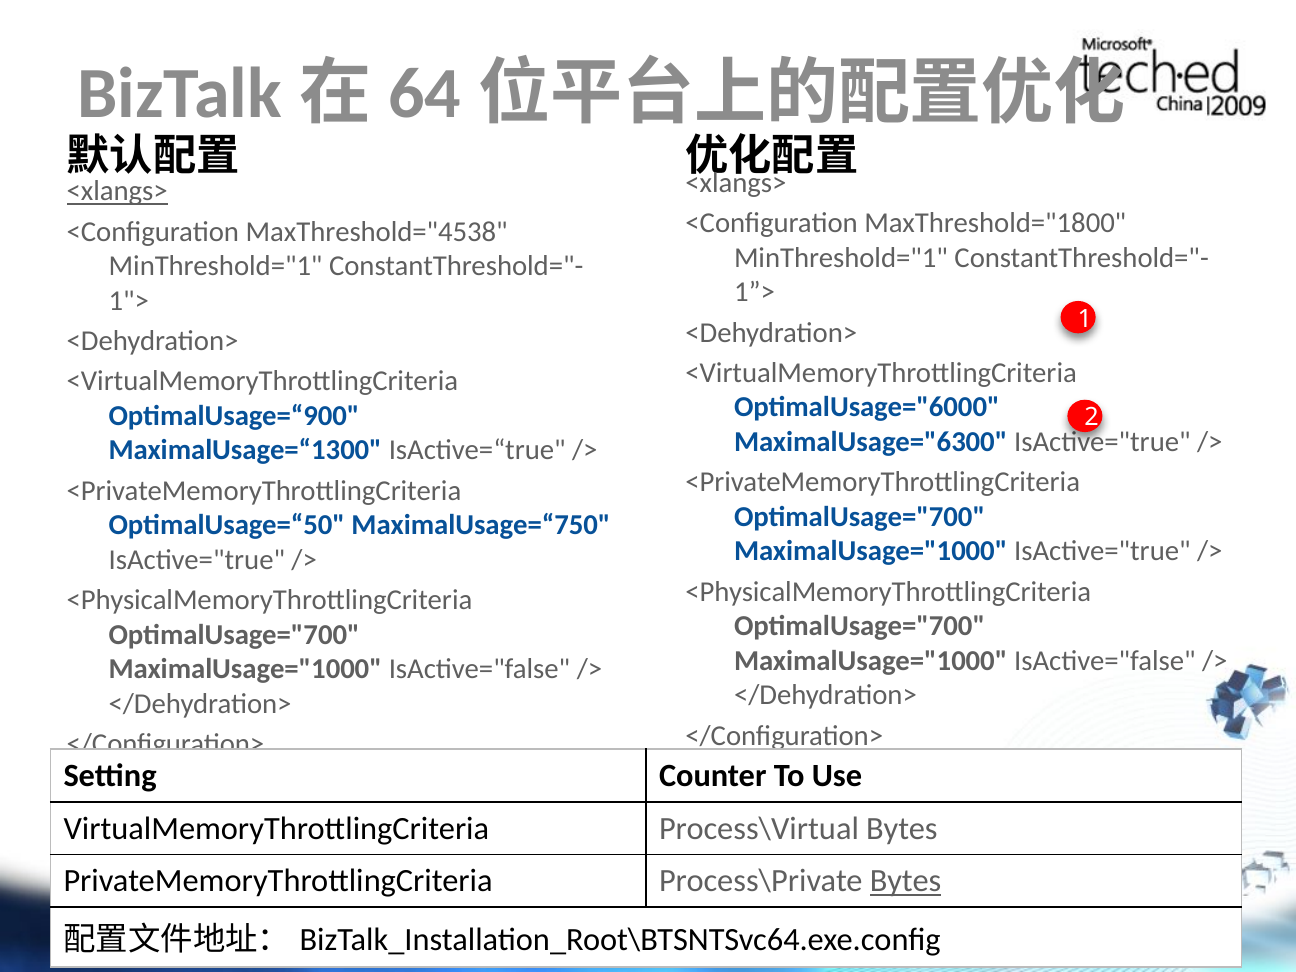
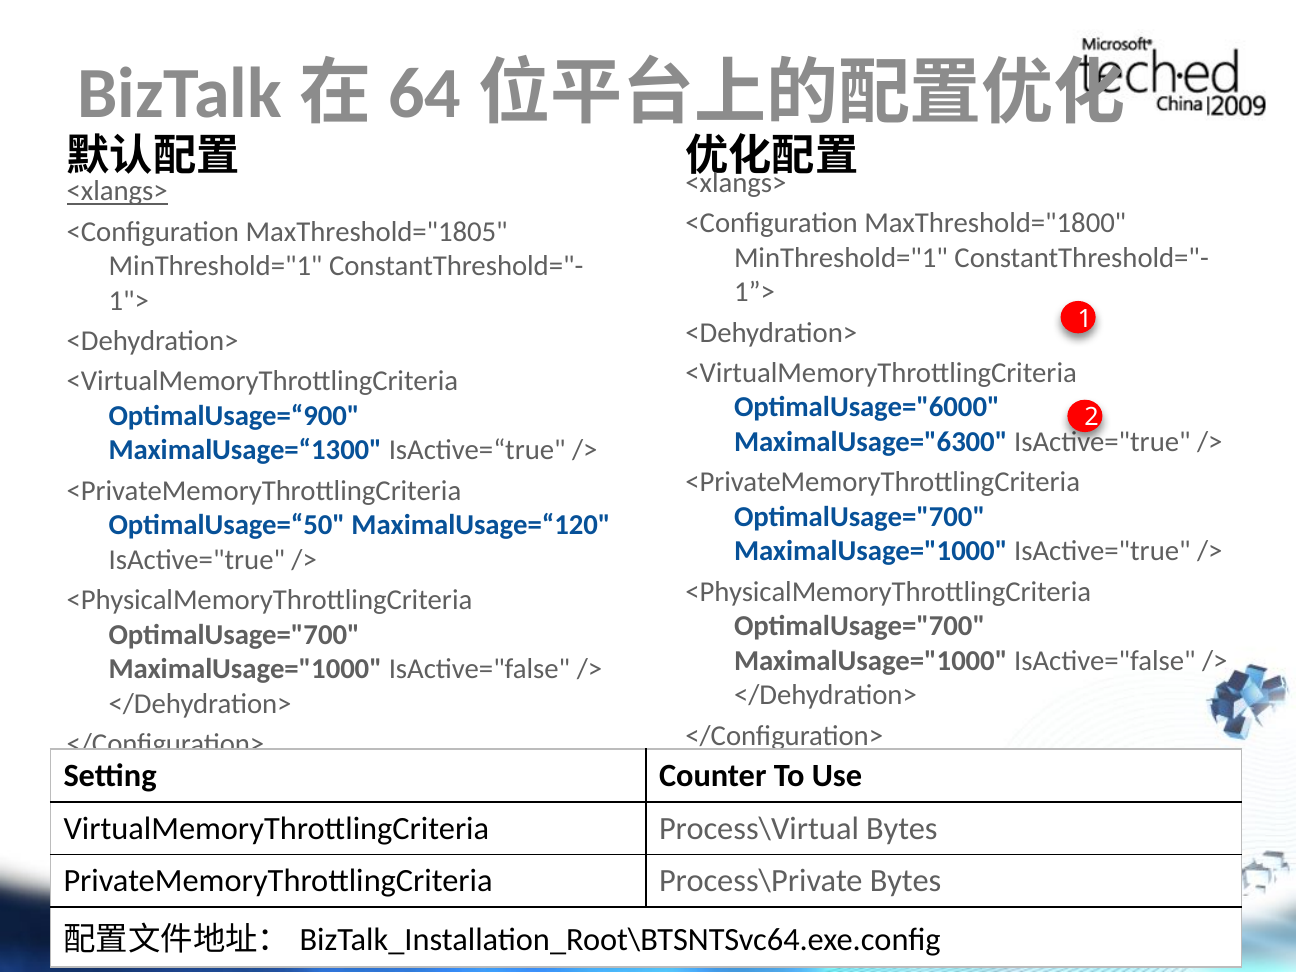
MaxThreshold="4538: MaxThreshold="4538 -> MaxThreshold="1805
MaximalUsage=“750: MaximalUsage=“750 -> MaximalUsage=“120
Bytes at (906, 881) underline: present -> none
